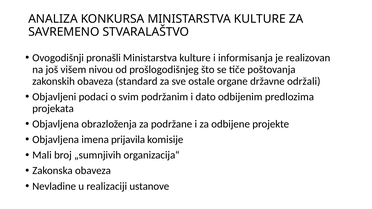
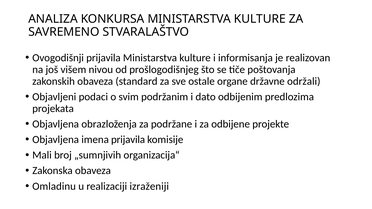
Ovogodišnji pronašli: pronašli -> prijavila
Nevladine: Nevladine -> Omladinu
ustanove: ustanove -> izraženiji
